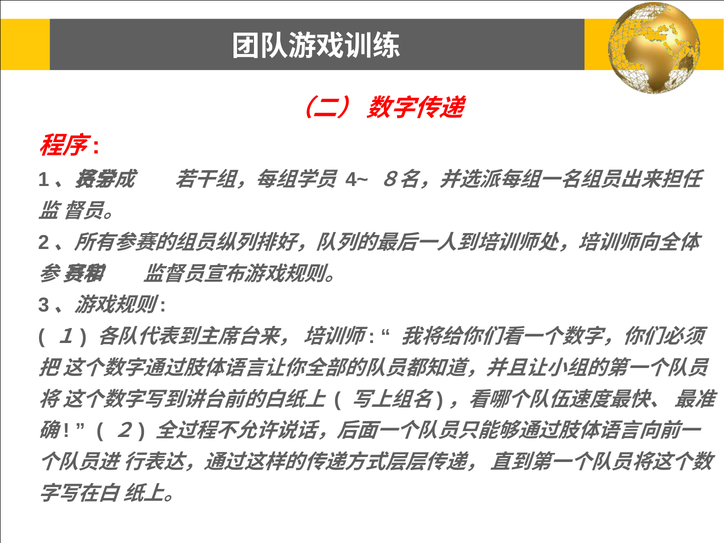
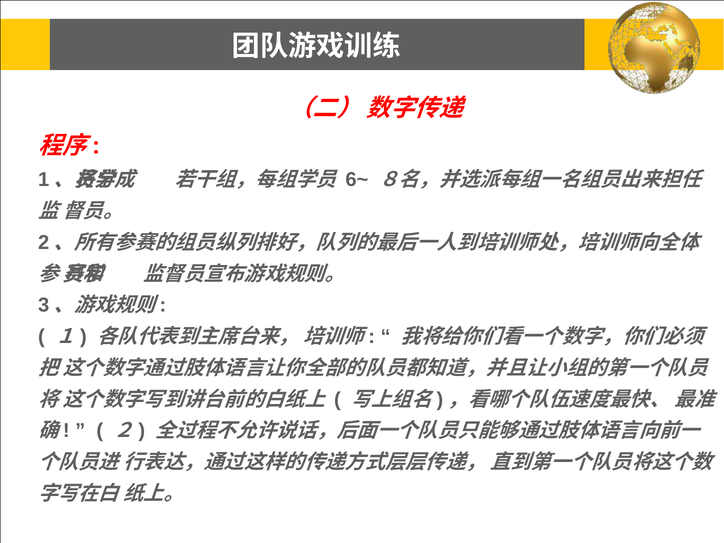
4~: 4~ -> 6~
